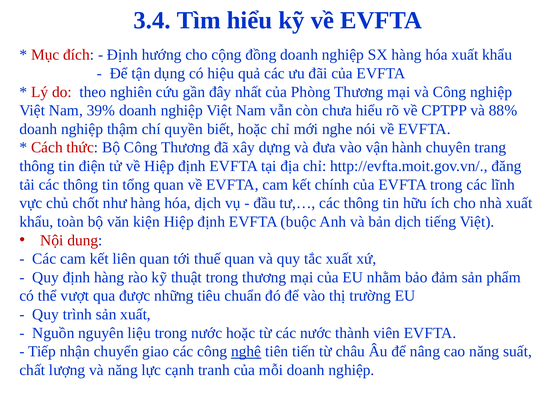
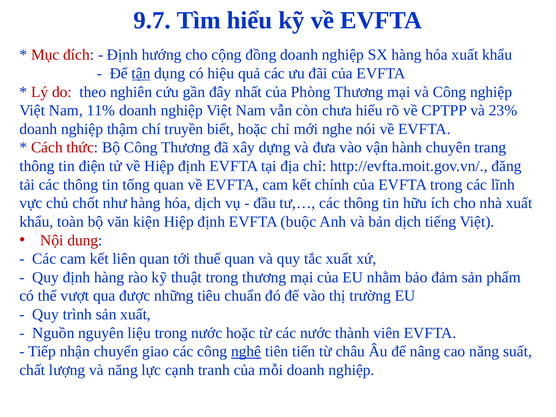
3.4: 3.4 -> 9.7
tận underline: none -> present
39%: 39% -> 11%
88%: 88% -> 23%
quyền: quyền -> truyền
